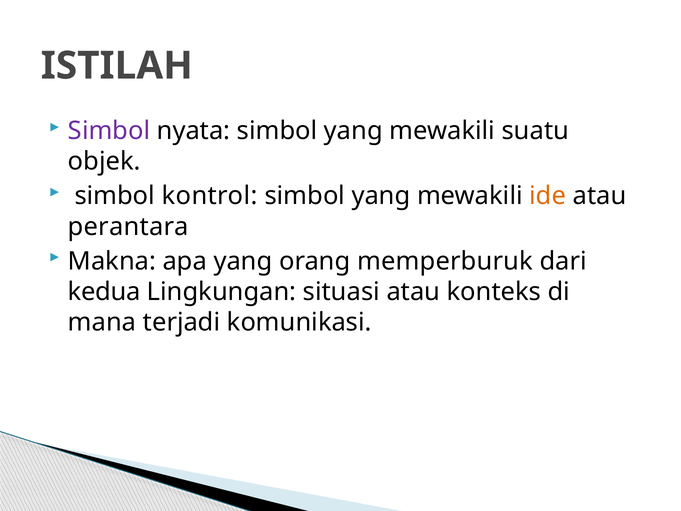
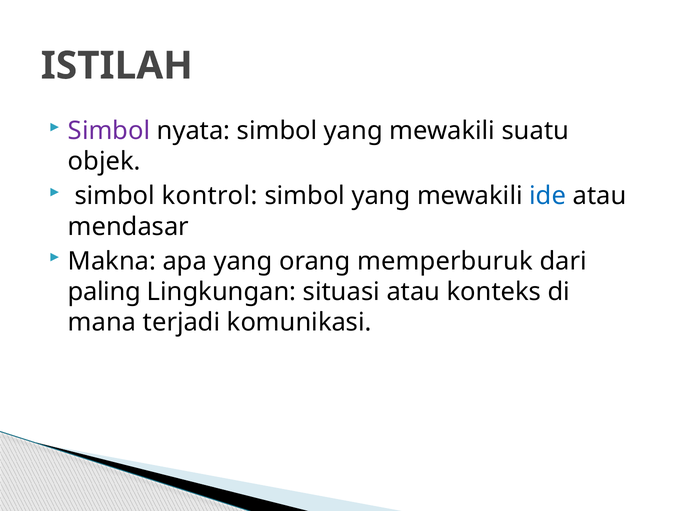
ide colour: orange -> blue
perantara: perantara -> mendasar
kedua: kedua -> paling
